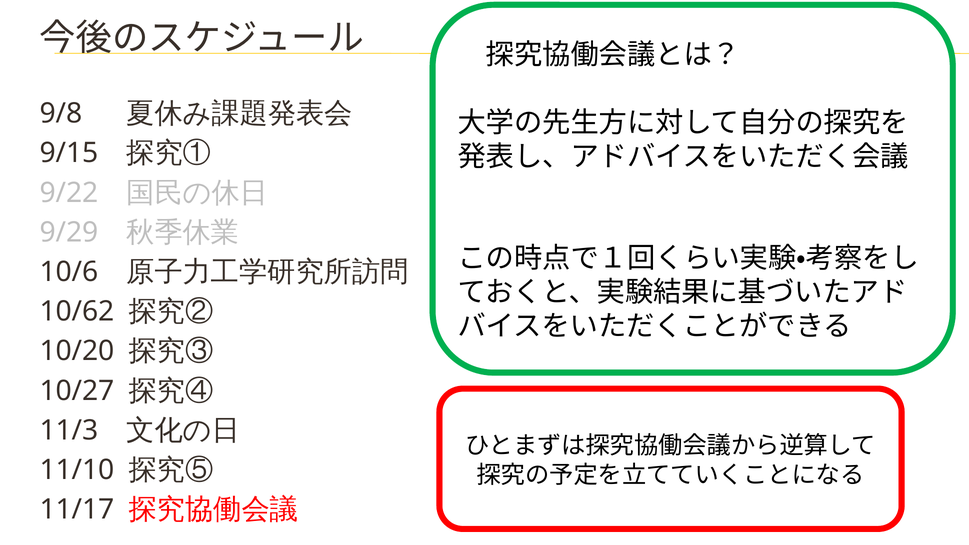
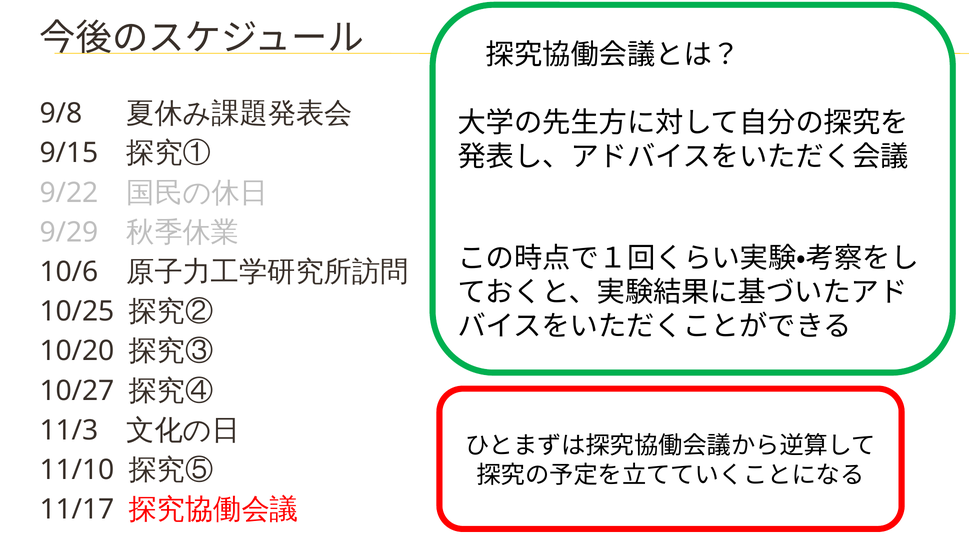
10/62: 10/62 -> 10/25
